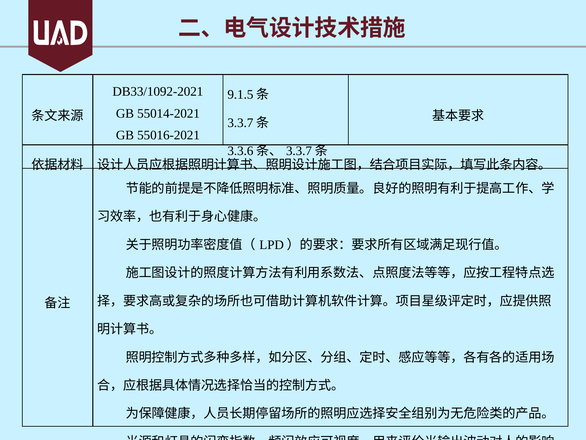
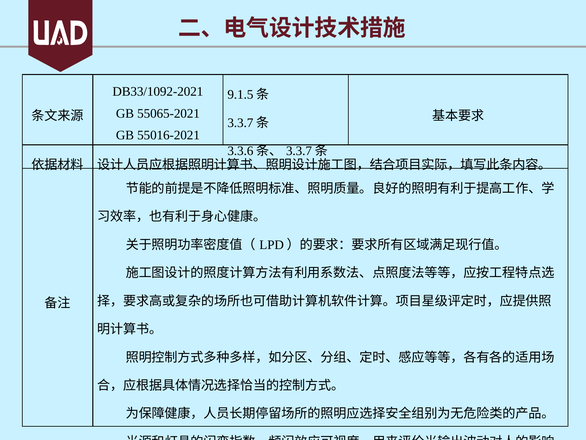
55014-2021: 55014-2021 -> 55065-2021
